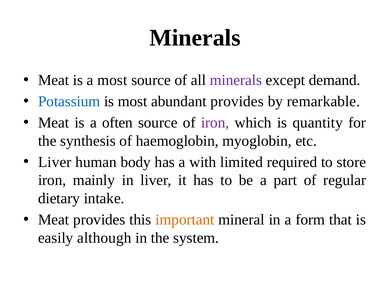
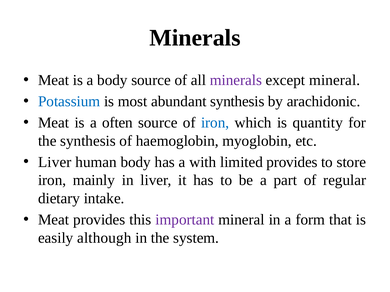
a most: most -> body
except demand: demand -> mineral
abundant provides: provides -> synthesis
remarkable: remarkable -> arachidonic
iron at (215, 123) colour: purple -> blue
limited required: required -> provides
important colour: orange -> purple
